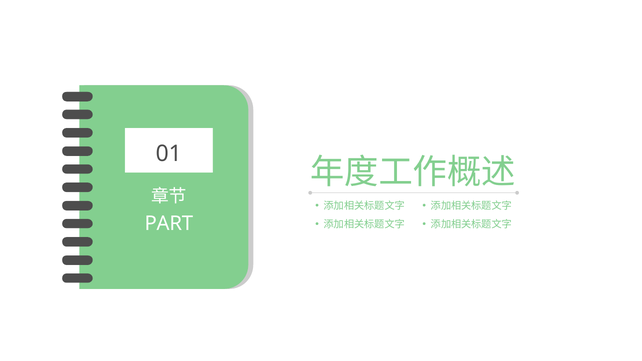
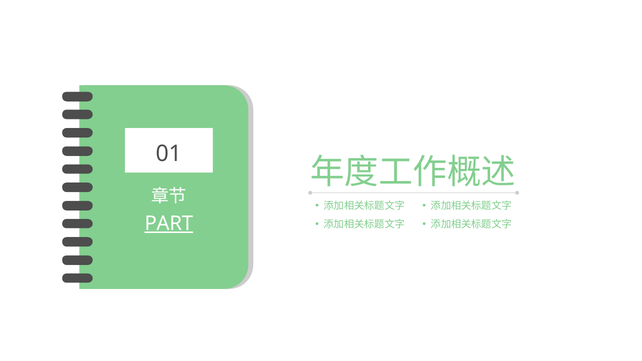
PART underline: none -> present
